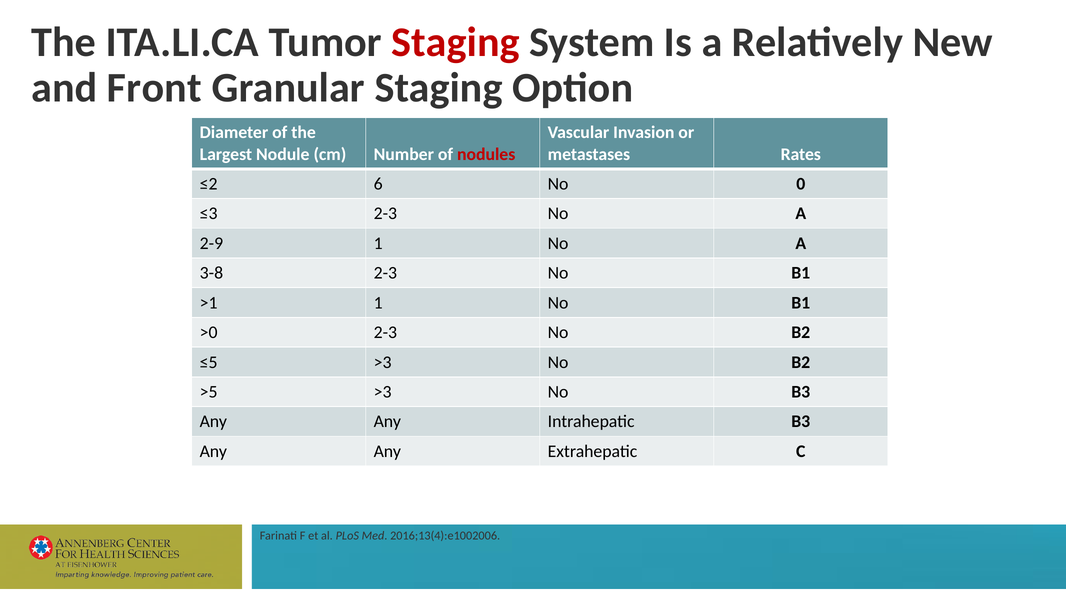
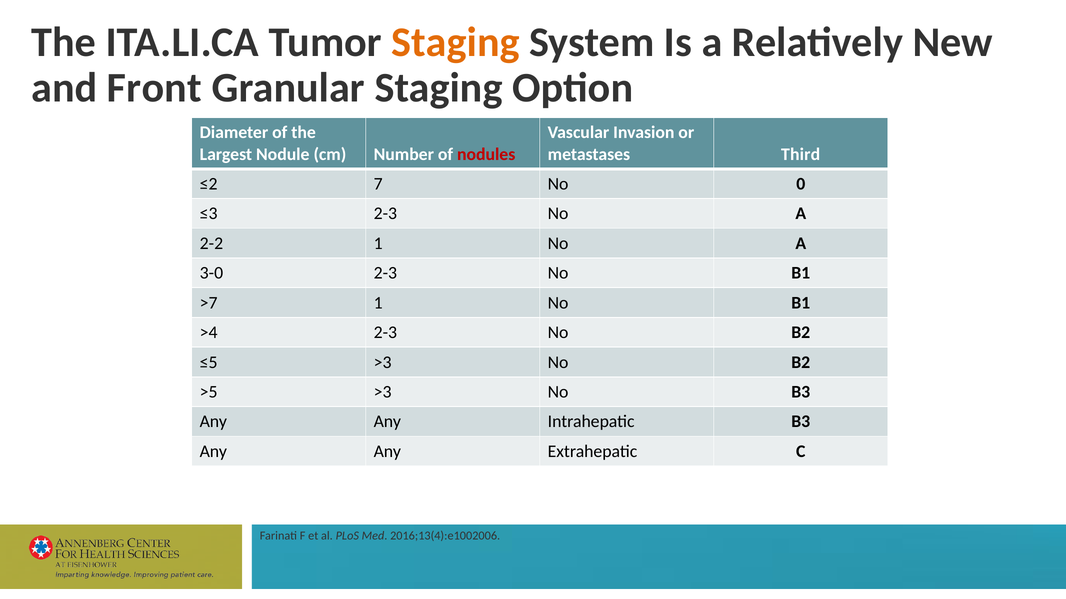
Staging at (456, 42) colour: red -> orange
Rates: Rates -> Third
6: 6 -> 7
2-9: 2-9 -> 2-2
3-8: 3-8 -> 3-0
>1: >1 -> >7
>0: >0 -> >4
